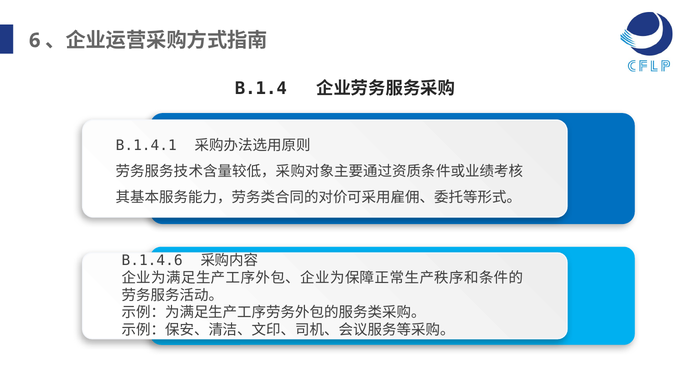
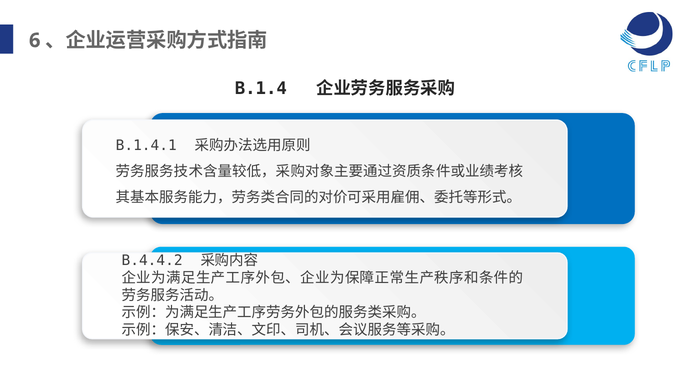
B.1.4.6: B.1.4.6 -> B.4.4.2
